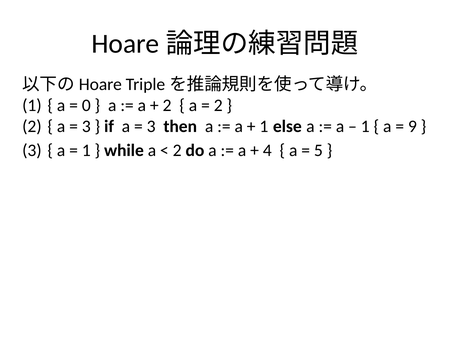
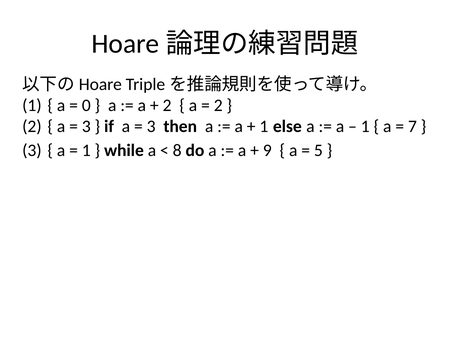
9: 9 -> 7
2 at (177, 150): 2 -> 8
4: 4 -> 9
